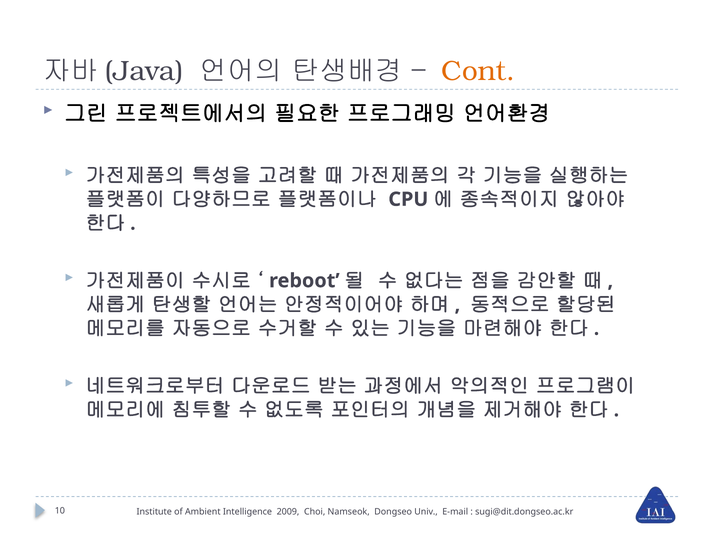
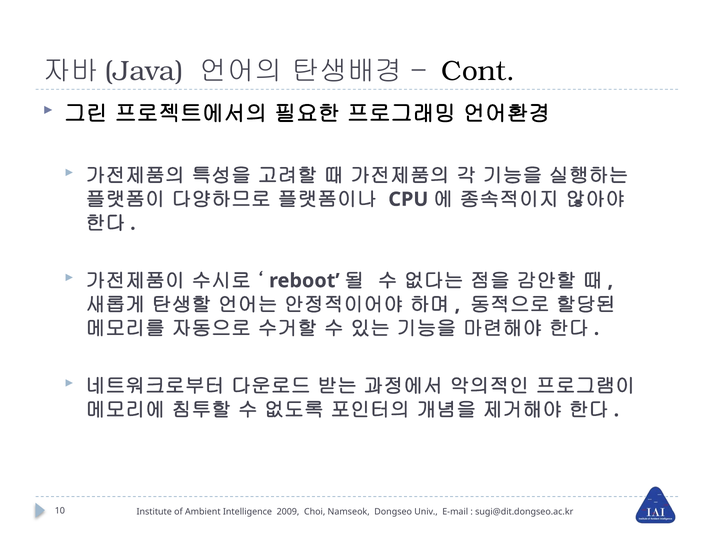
Cont colour: orange -> black
